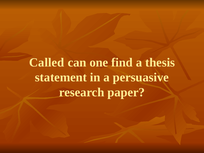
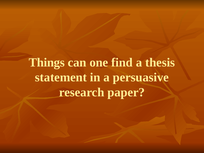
Called: Called -> Things
